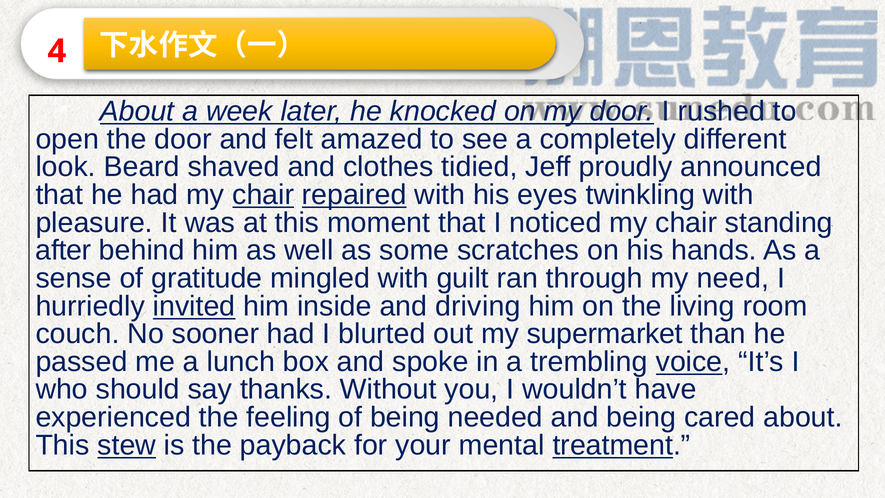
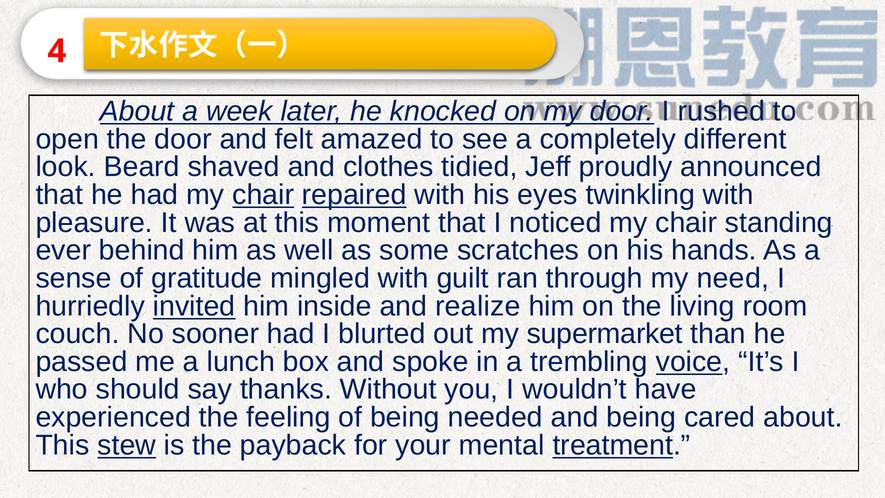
after: after -> ever
driving: driving -> realize
